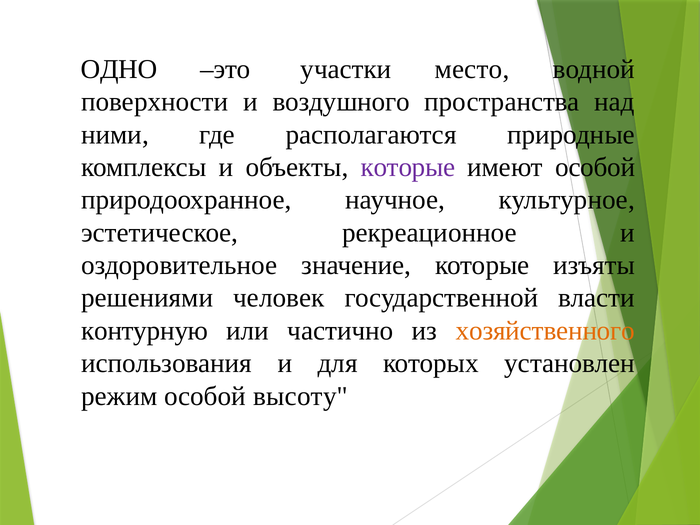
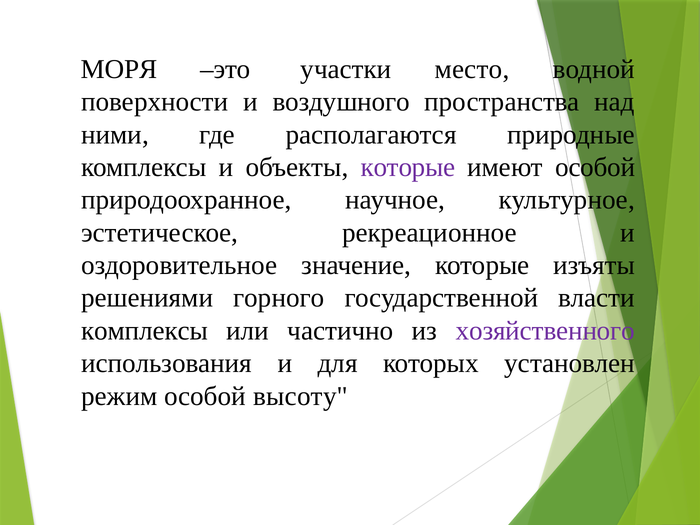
ОДНО: ОДНО -> МОРЯ
человек: человек -> горного
контурную at (145, 331): контурную -> комплексы
хозяйственного colour: orange -> purple
